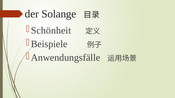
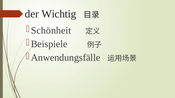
Solange: Solange -> Wichtig
